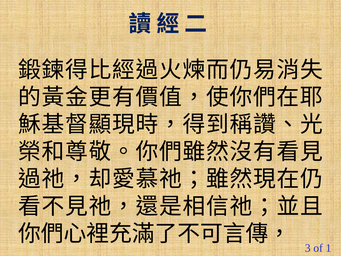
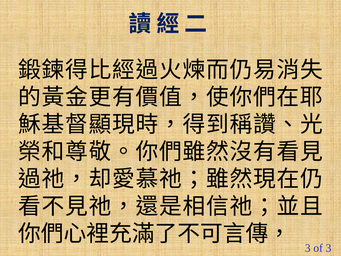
of 1: 1 -> 3
